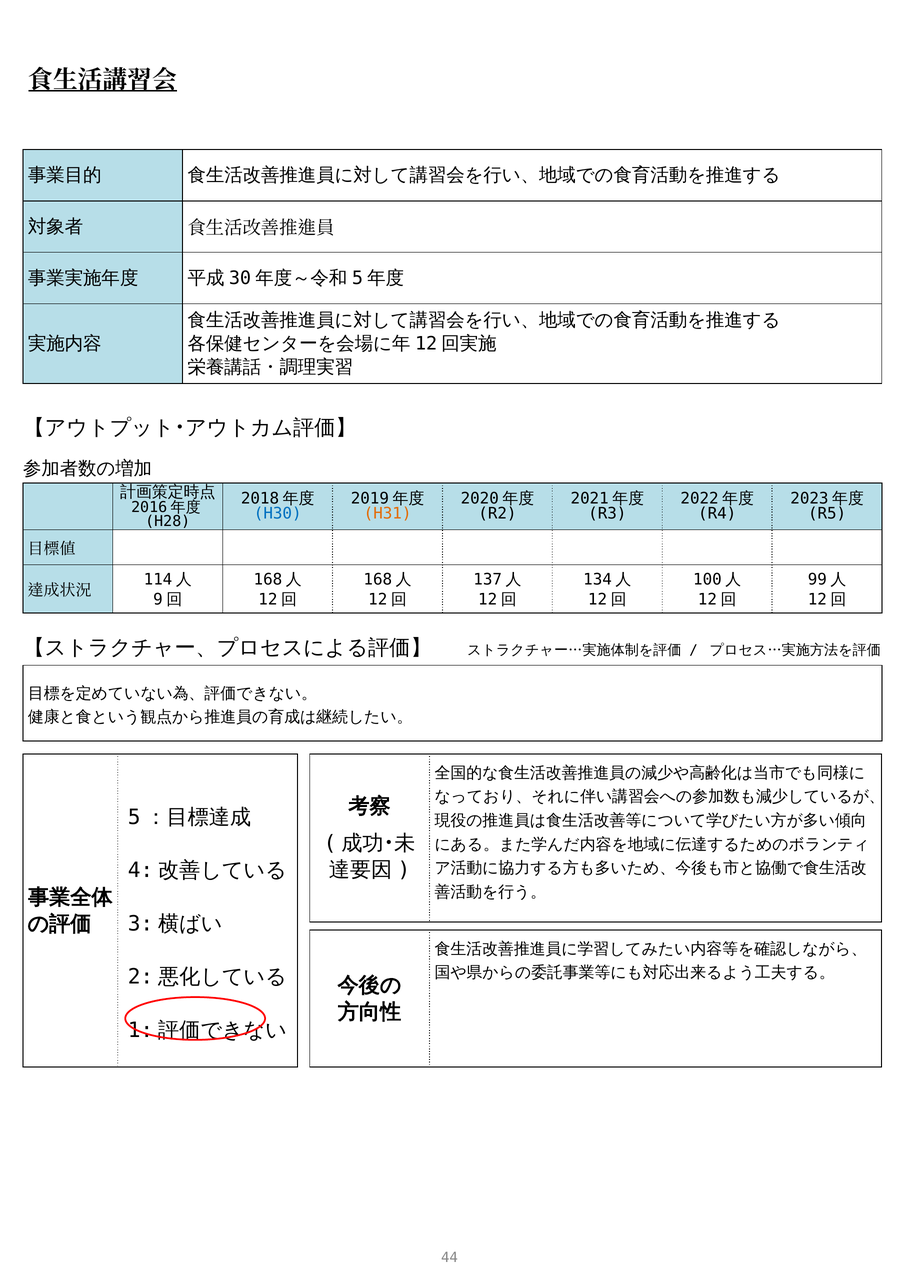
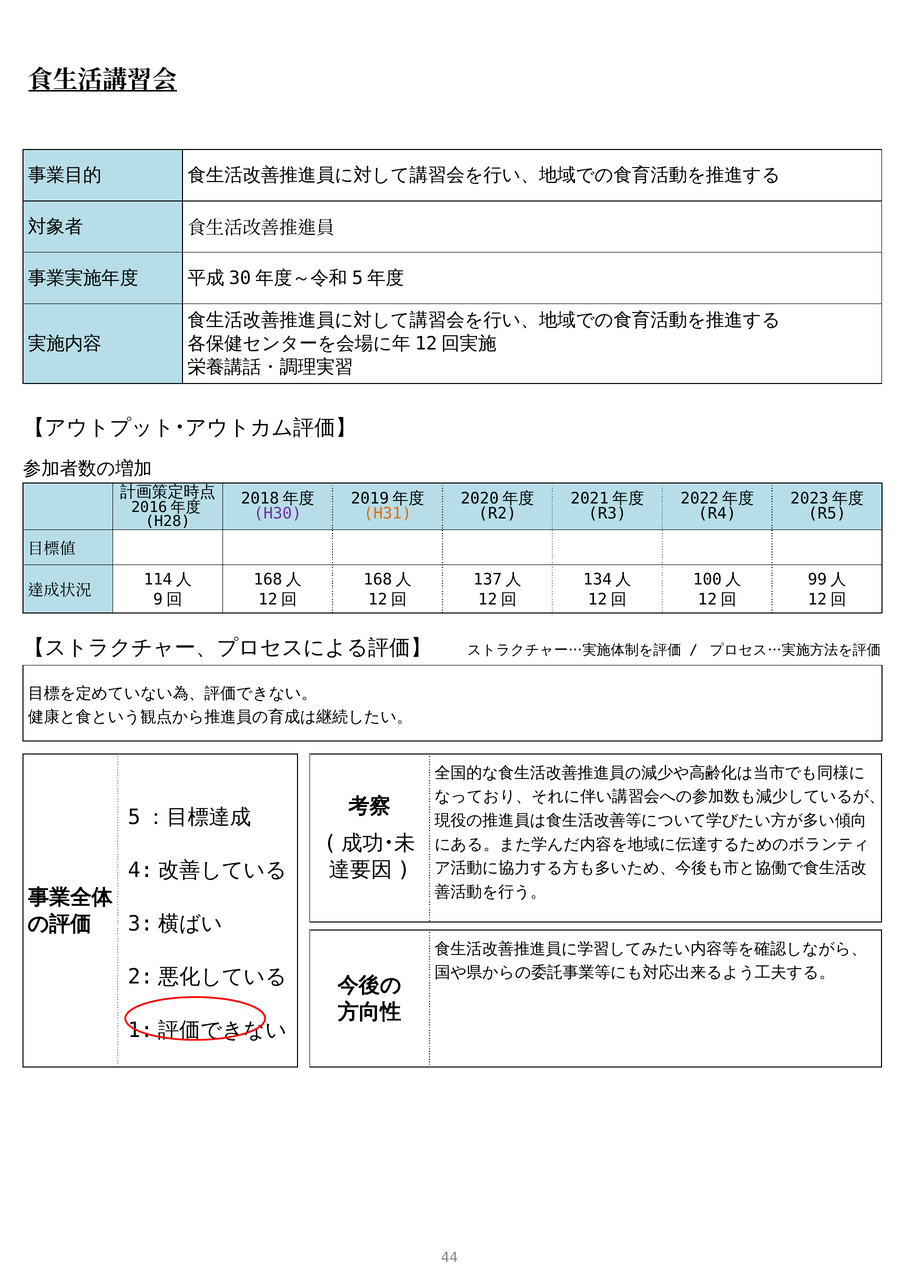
H30 colour: blue -> purple
